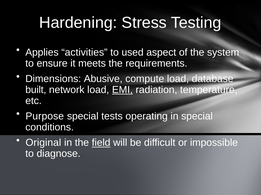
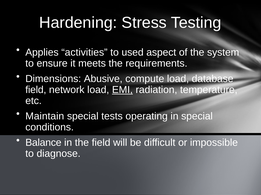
built at (36, 90): built -> field
Purpose: Purpose -> Maintain
Original: Original -> Balance
field at (101, 143) underline: present -> none
